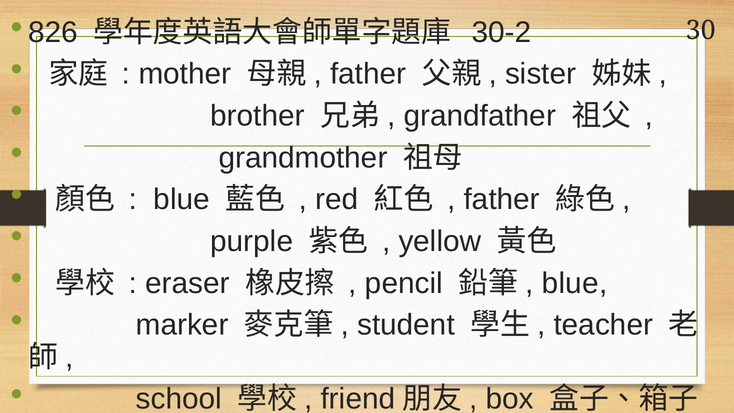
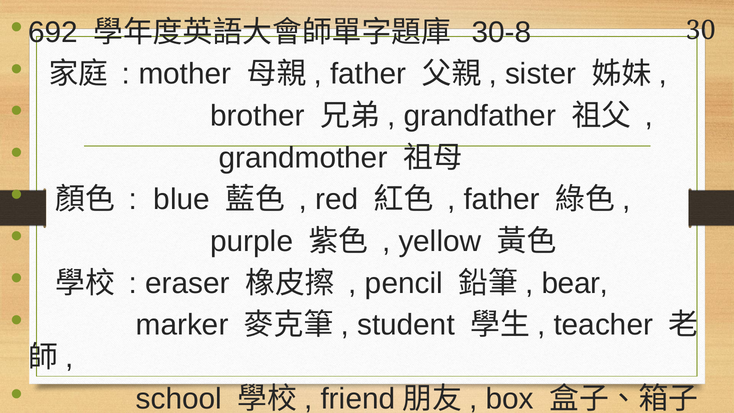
826: 826 -> 692
30-2: 30-2 -> 30-8
blue at (575, 283): blue -> bear
